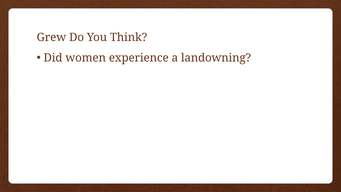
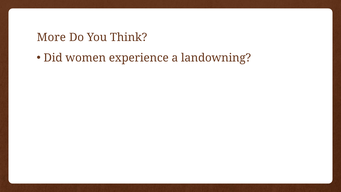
Grew: Grew -> More
